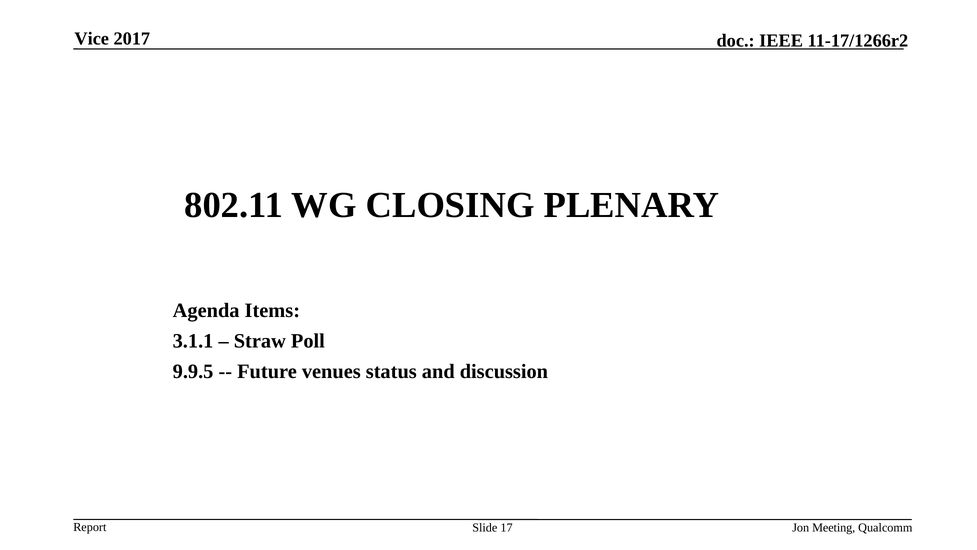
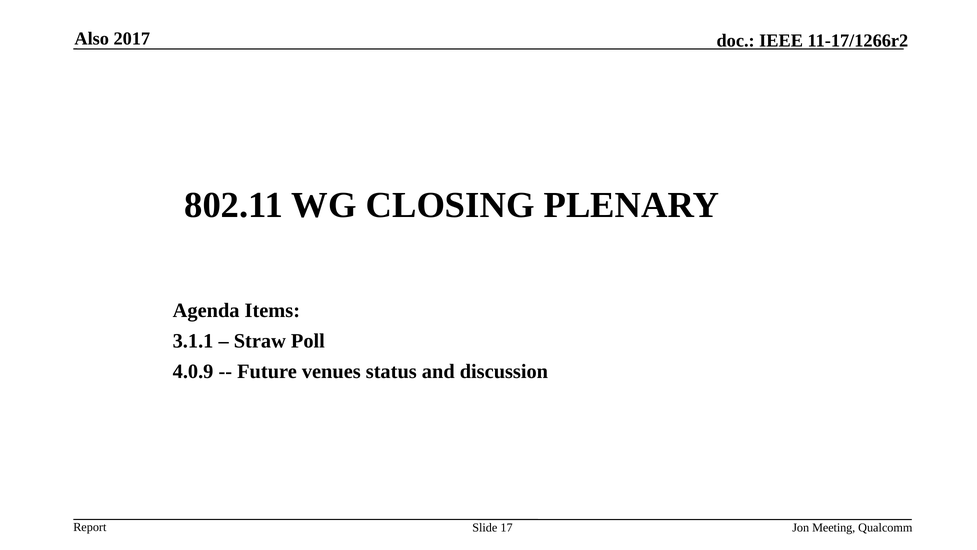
Vice: Vice -> Also
9.9.5: 9.9.5 -> 4.0.9
